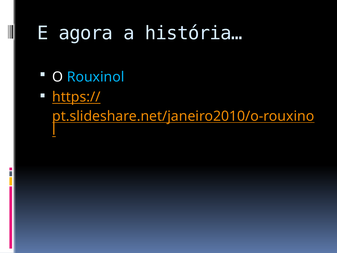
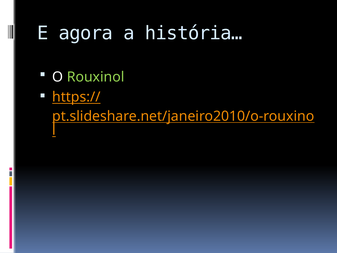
Rouxinol colour: light blue -> light green
